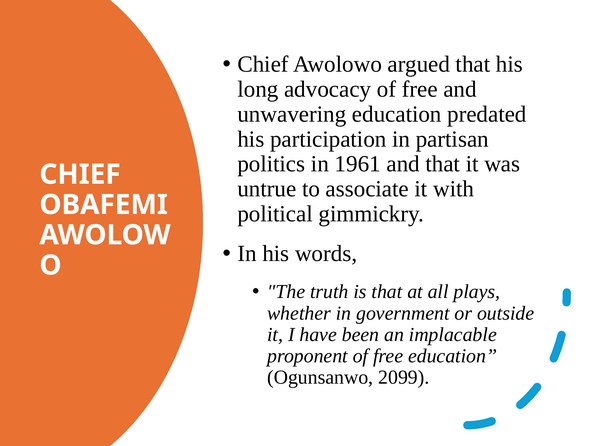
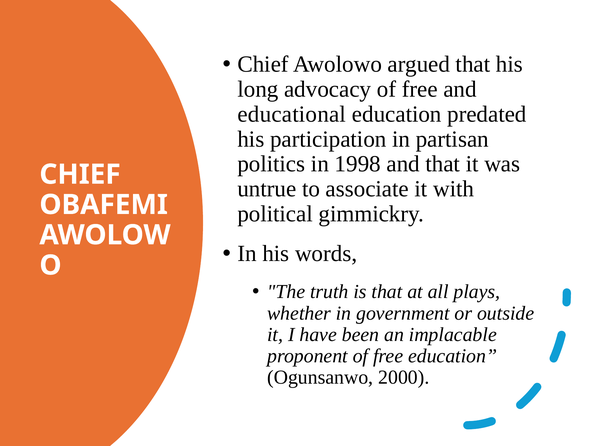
unwavering: unwavering -> educational
1961: 1961 -> 1998
2099: 2099 -> 2000
